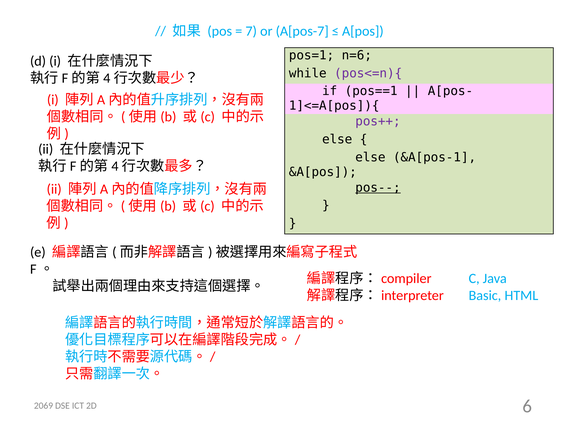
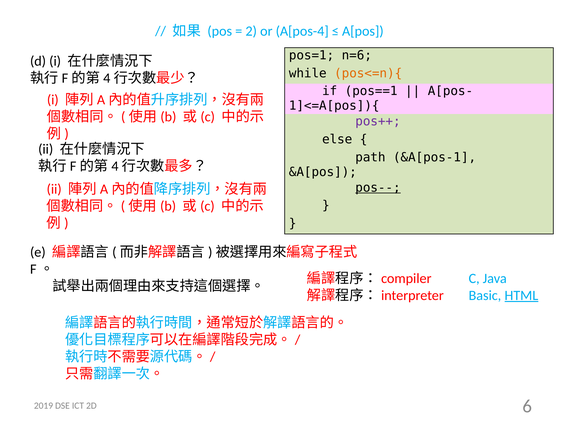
7: 7 -> 2
A[pos-7: A[pos-7 -> A[pos-4
pos<=n){ colour: purple -> orange
else at (370, 157): else -> path
HTML underline: none -> present
2069: 2069 -> 2019
